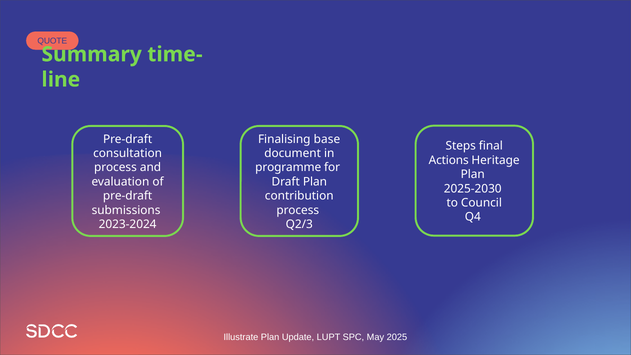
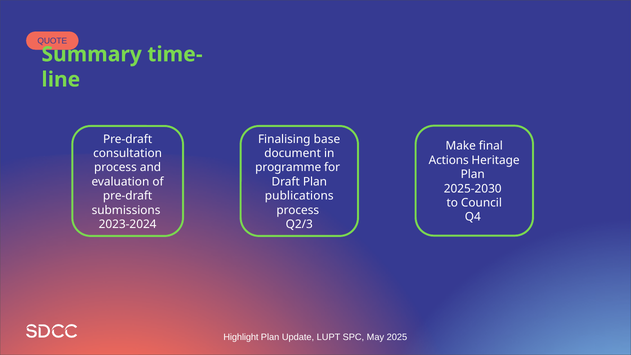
Steps: Steps -> Make
contribution: contribution -> publications
Illustrate: Illustrate -> Highlight
